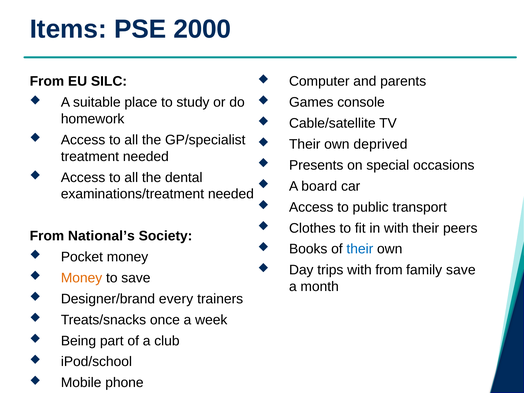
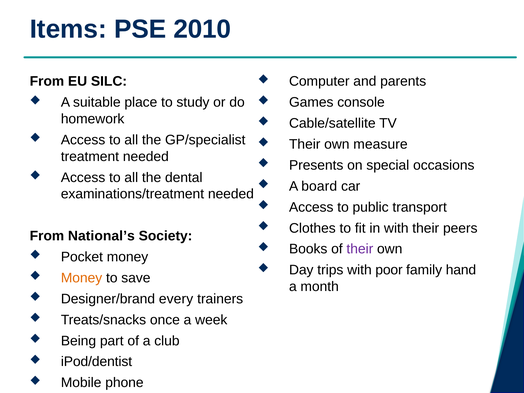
2000: 2000 -> 2010
deprived: deprived -> measure
their at (360, 249) colour: blue -> purple
with from: from -> poor
family save: save -> hand
iPod/school: iPod/school -> iPod/dentist
